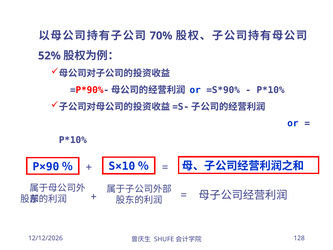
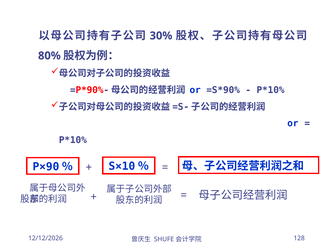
70%: 70% -> 30%
52%: 52% -> 80%
